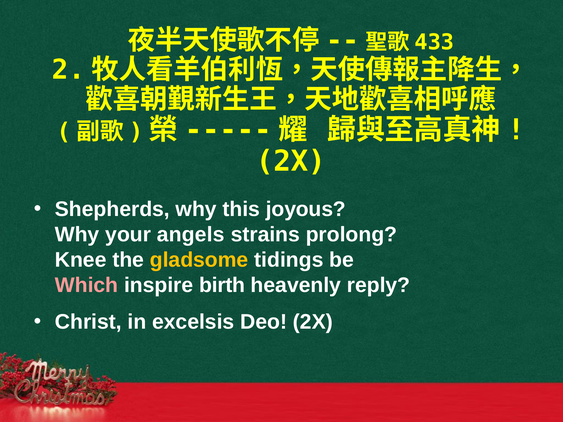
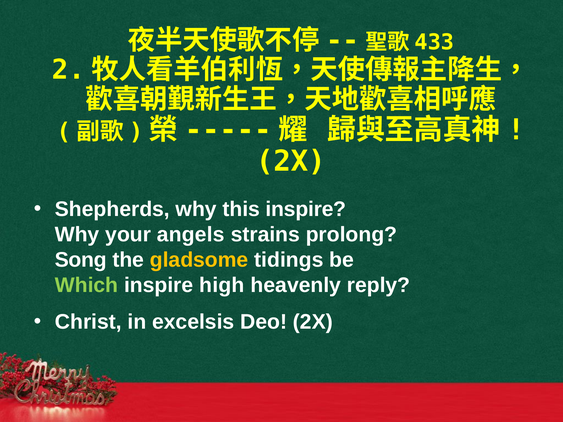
this joyous: joyous -> inspire
Knee: Knee -> Song
Which colour: pink -> light green
birth: birth -> high
